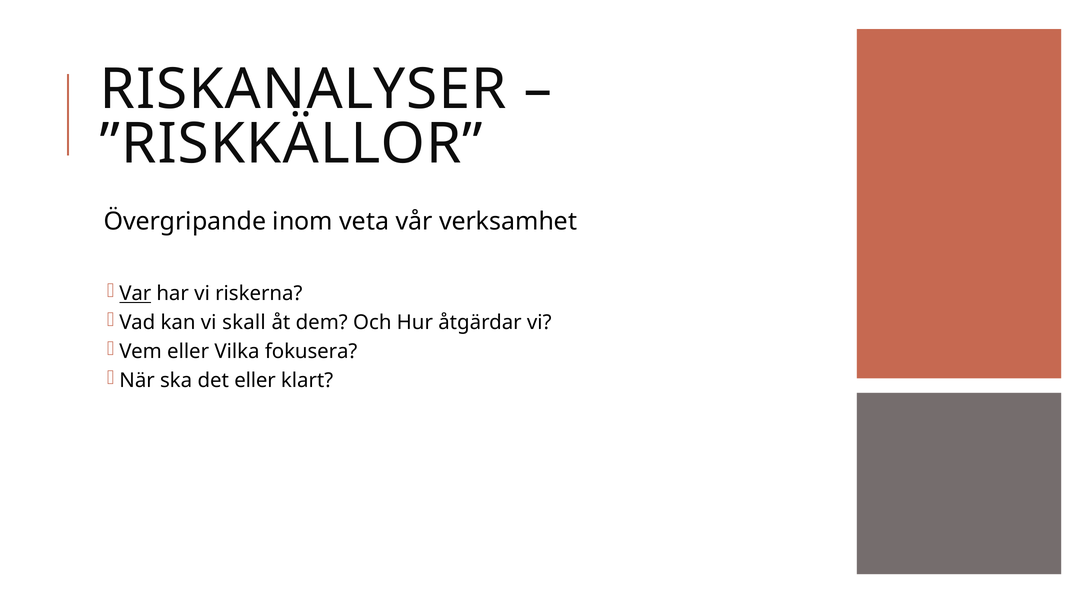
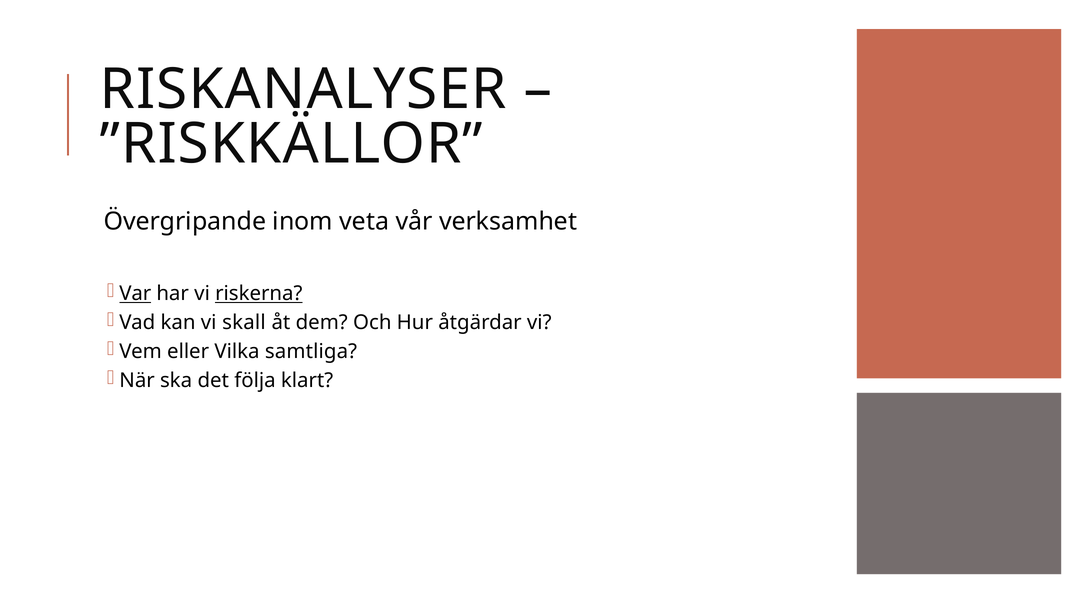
riskerna underline: none -> present
fokusera: fokusera -> samtliga
det eller: eller -> följa
